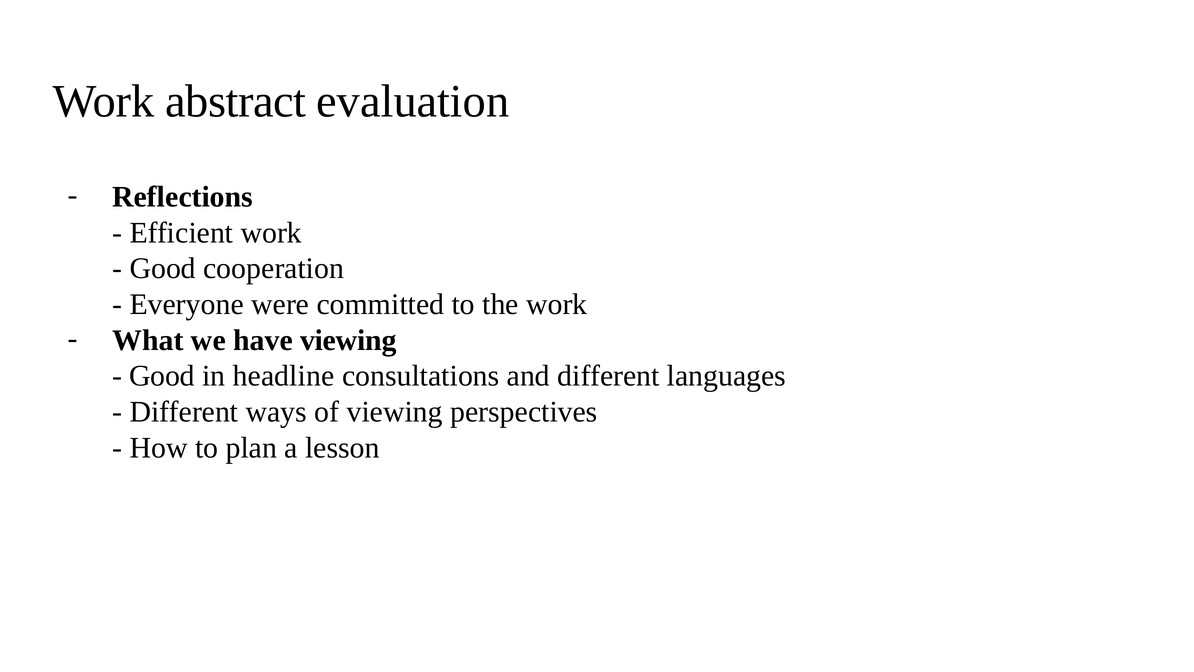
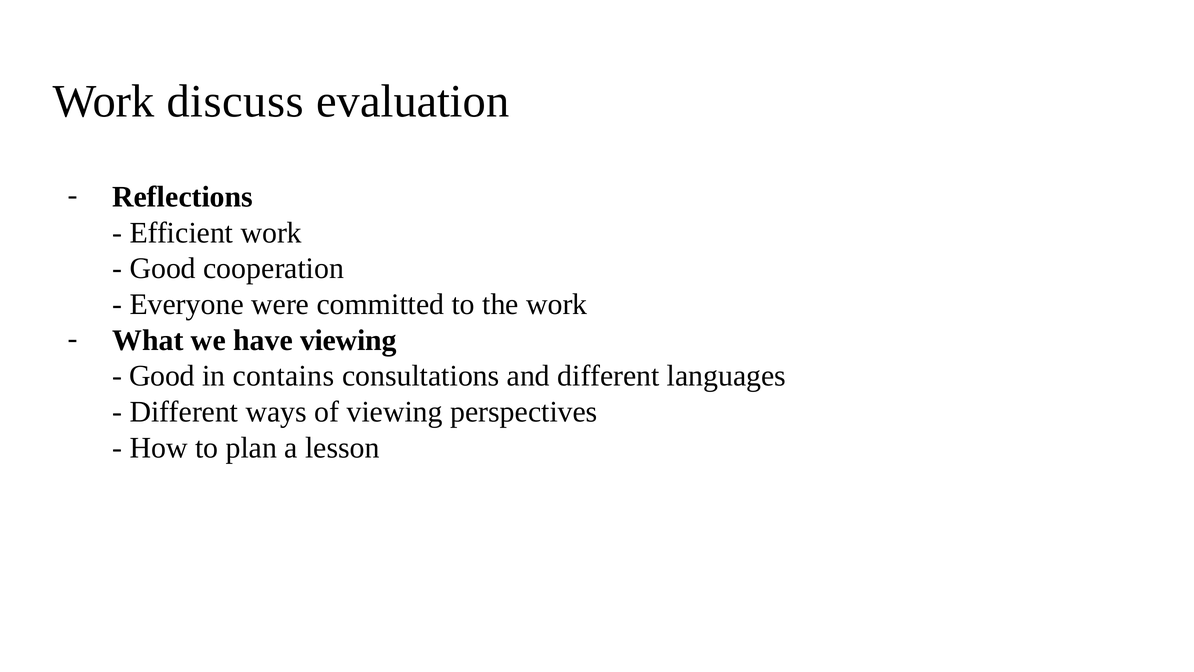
abstract: abstract -> discuss
headline: headline -> contains
